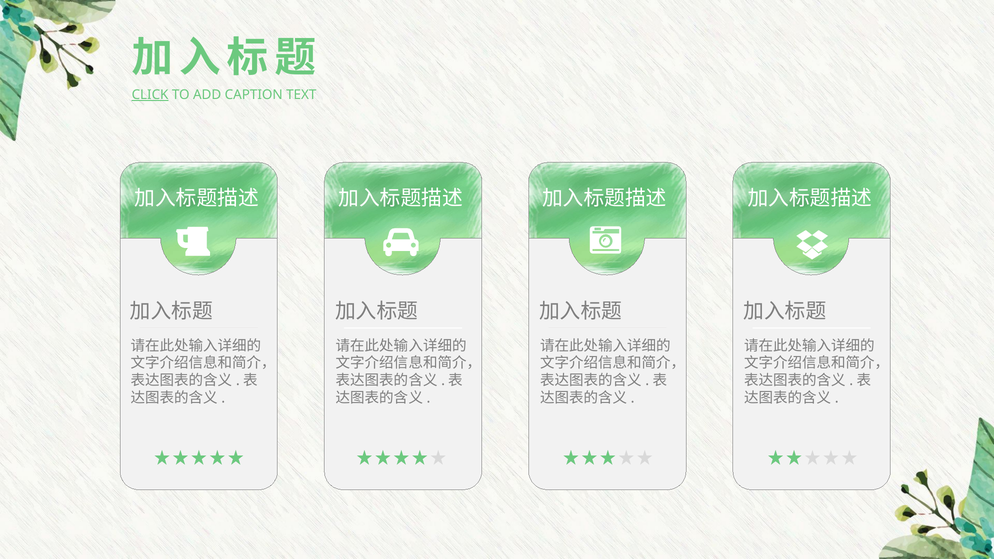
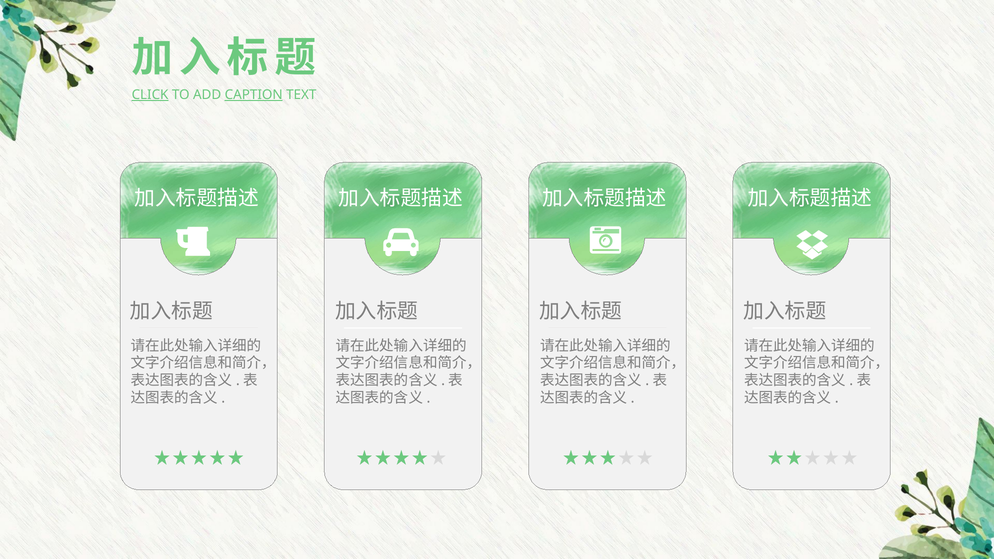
CAPTION underline: none -> present
